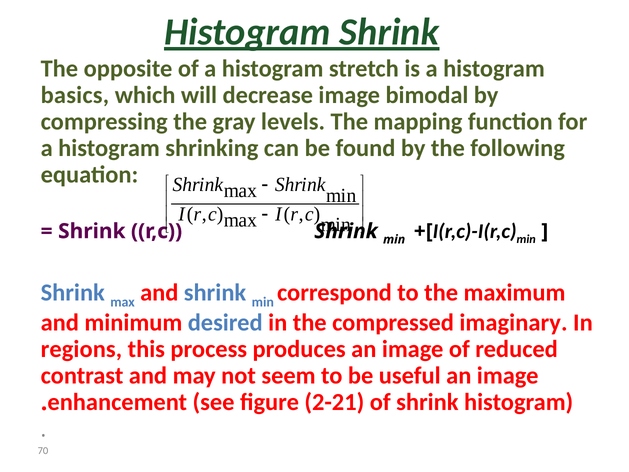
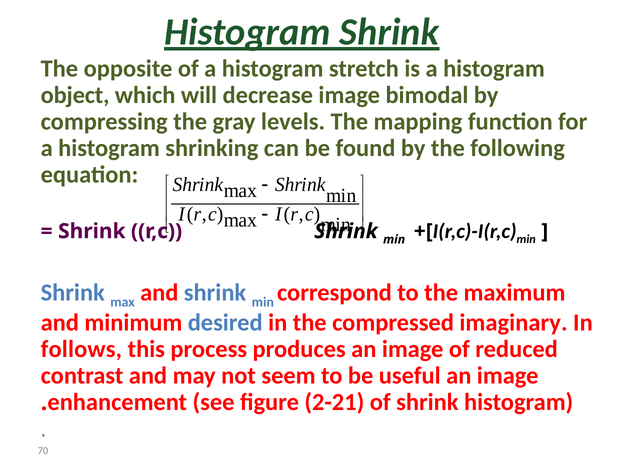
basics: basics -> object
regions: regions -> follows
